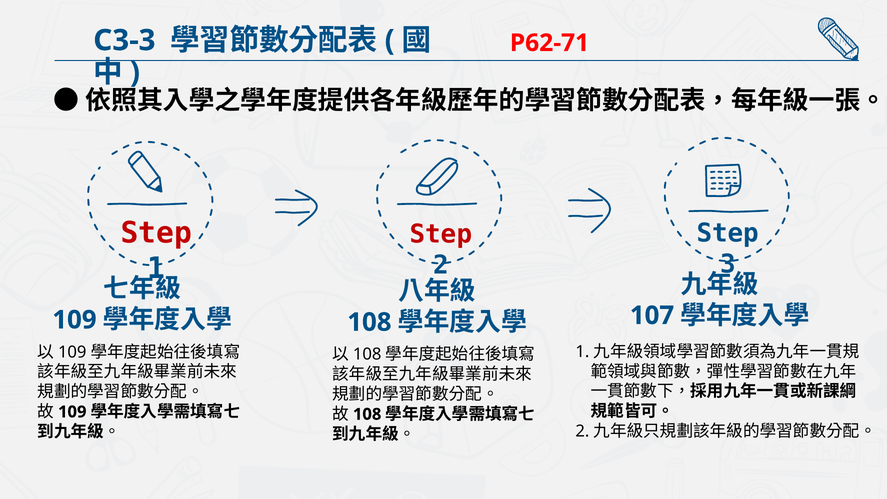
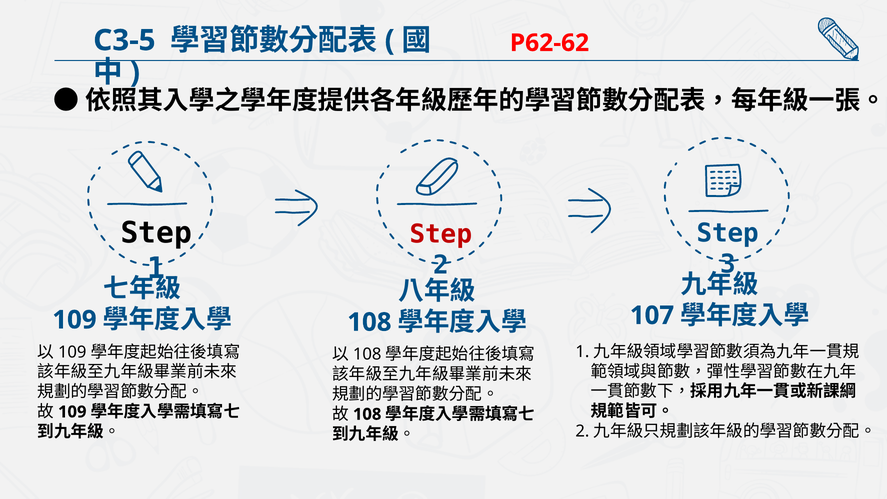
C3-3: C3-3 -> C3-5
P62-71: P62-71 -> P62-62
Step at (156, 233) colour: red -> black
